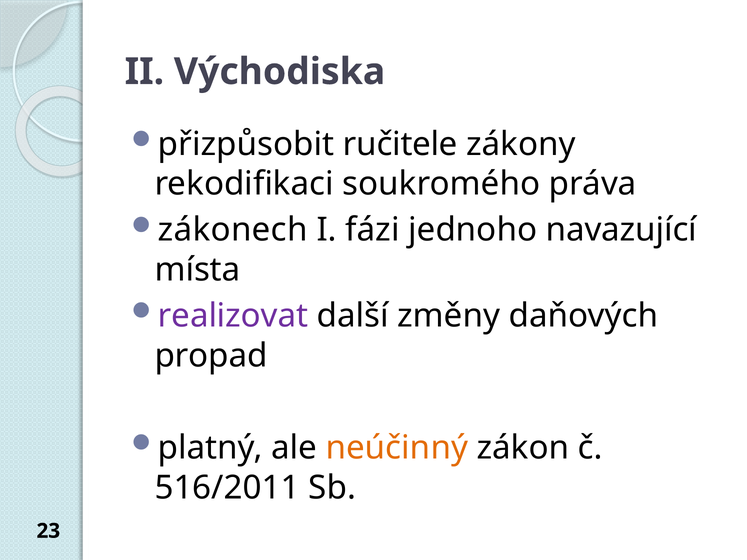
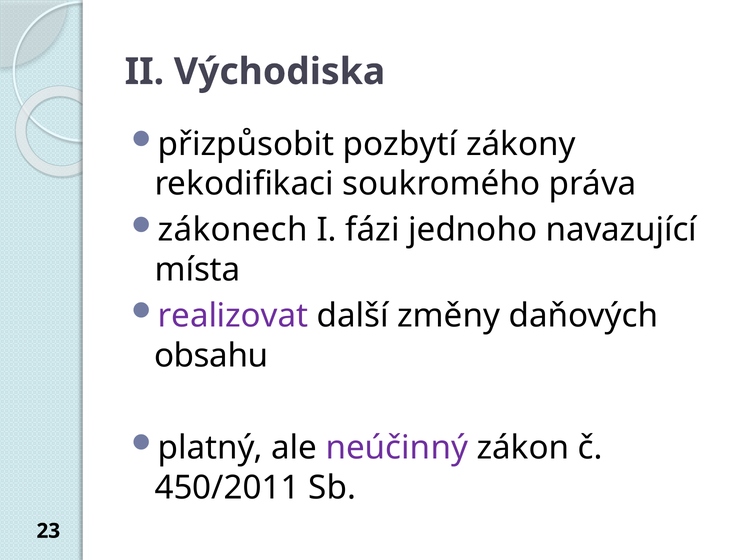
ručitele: ručitele -> pozbytí
propad: propad -> obsahu
neúčinný colour: orange -> purple
516/2011: 516/2011 -> 450/2011
